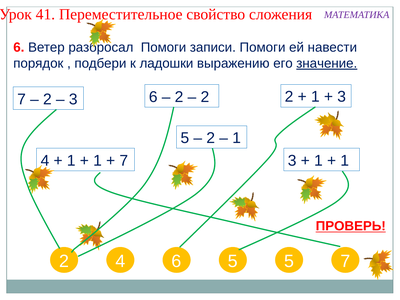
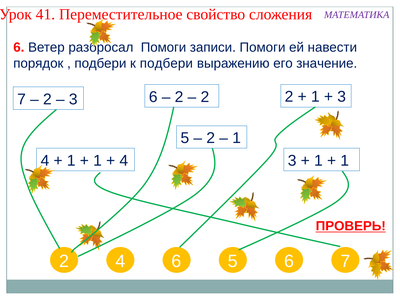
к ладошки: ладошки -> подбери
значение underline: present -> none
7 at (124, 161): 7 -> 4
5 5: 5 -> 6
